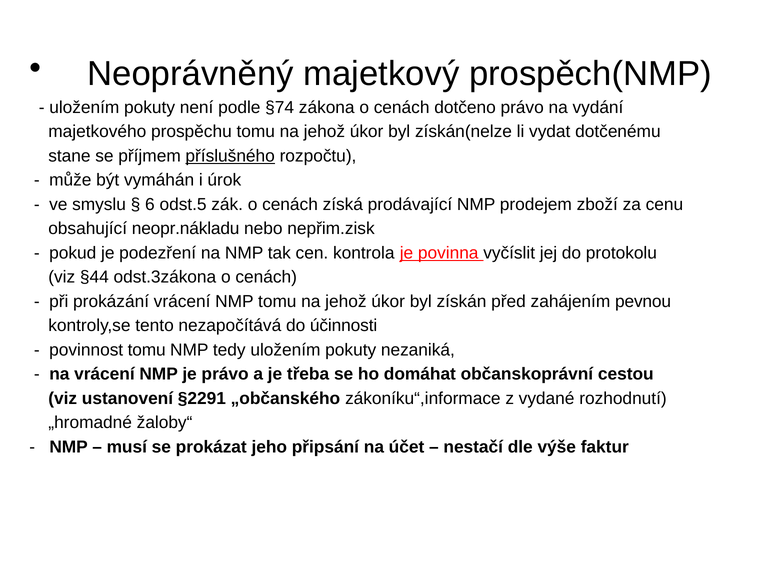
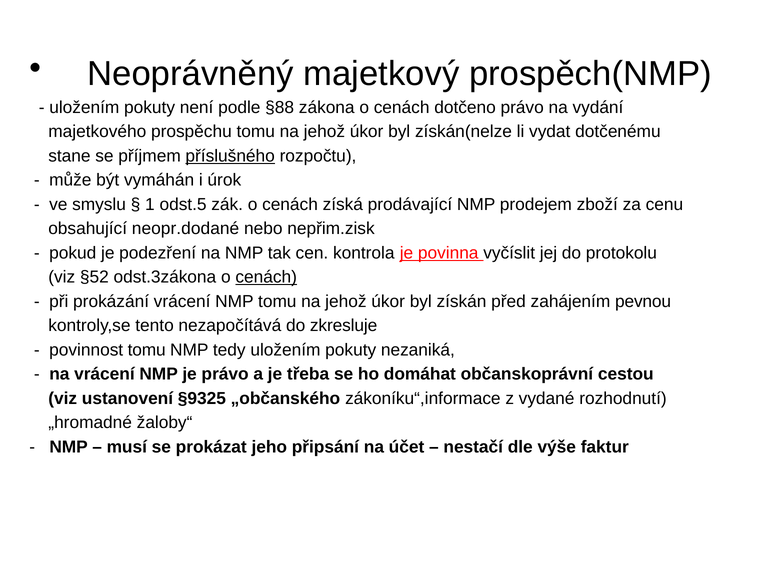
§74: §74 -> §88
6: 6 -> 1
neopr.nákladu: neopr.nákladu -> neopr.dodané
§44: §44 -> §52
cenách at (266, 277) underline: none -> present
účinnosti: účinnosti -> zkresluje
§2291: §2291 -> §9325
